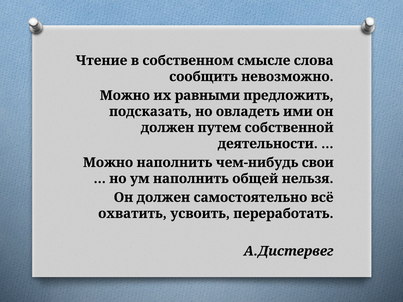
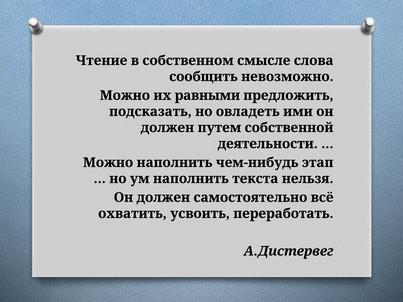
свои: свои -> этап
общей: общей -> текста
